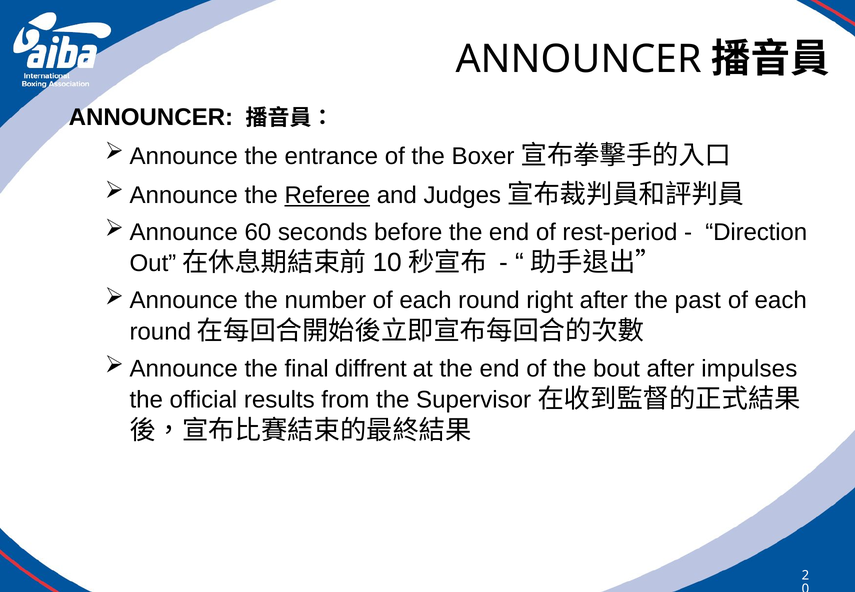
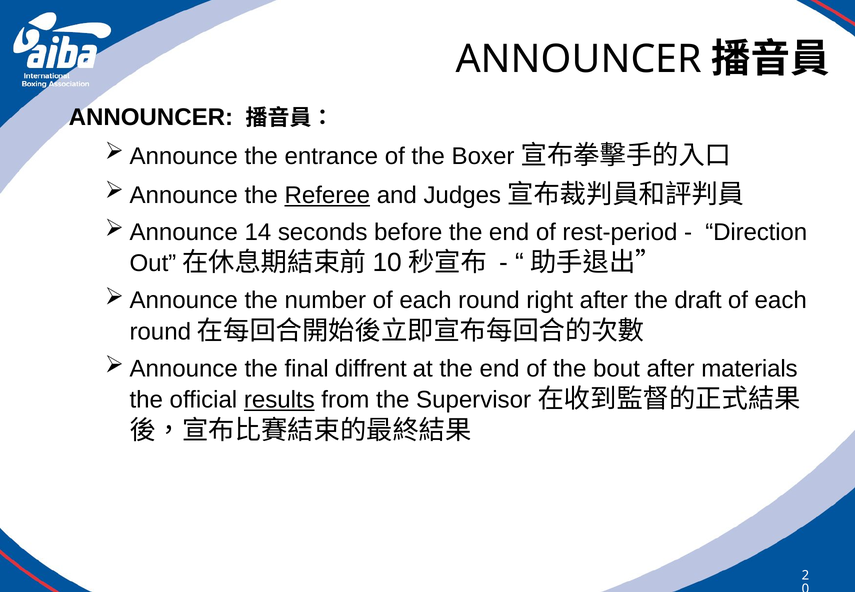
60: 60 -> 14
past: past -> draft
impulses: impulses -> materials
results underline: none -> present
